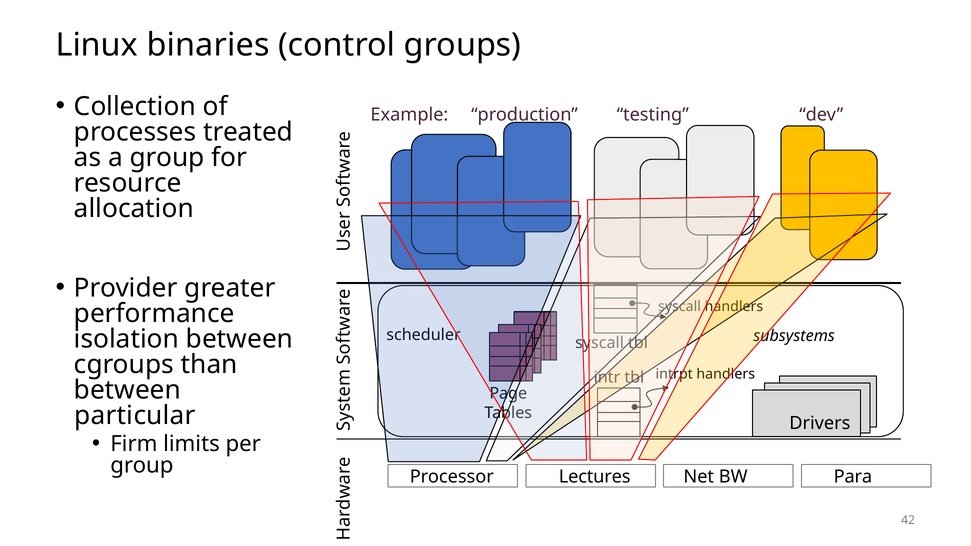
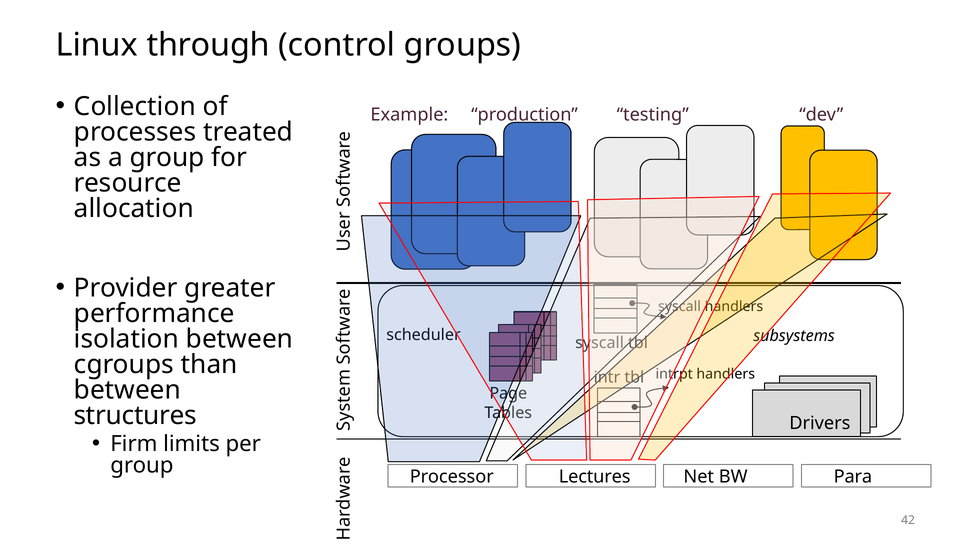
binaries: binaries -> through
particular: particular -> structures
